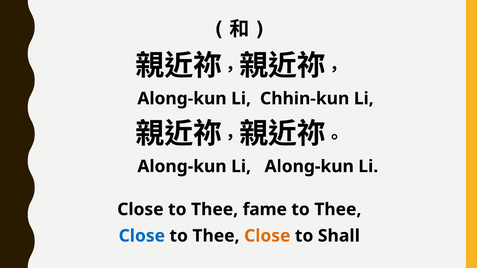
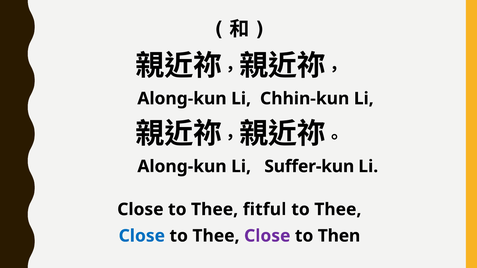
Li Along-kun: Along-kun -> Suffer-kun
fame: fame -> fitful
Close at (267, 236) colour: orange -> purple
Shall: Shall -> Then
